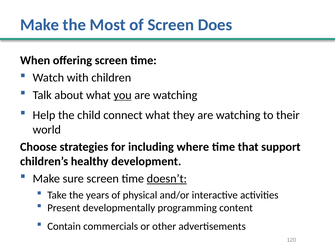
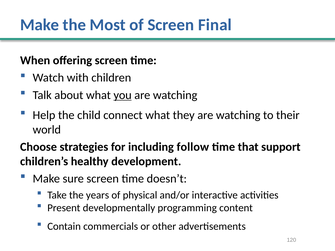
Does: Does -> Final
where: where -> follow
doesn’t underline: present -> none
